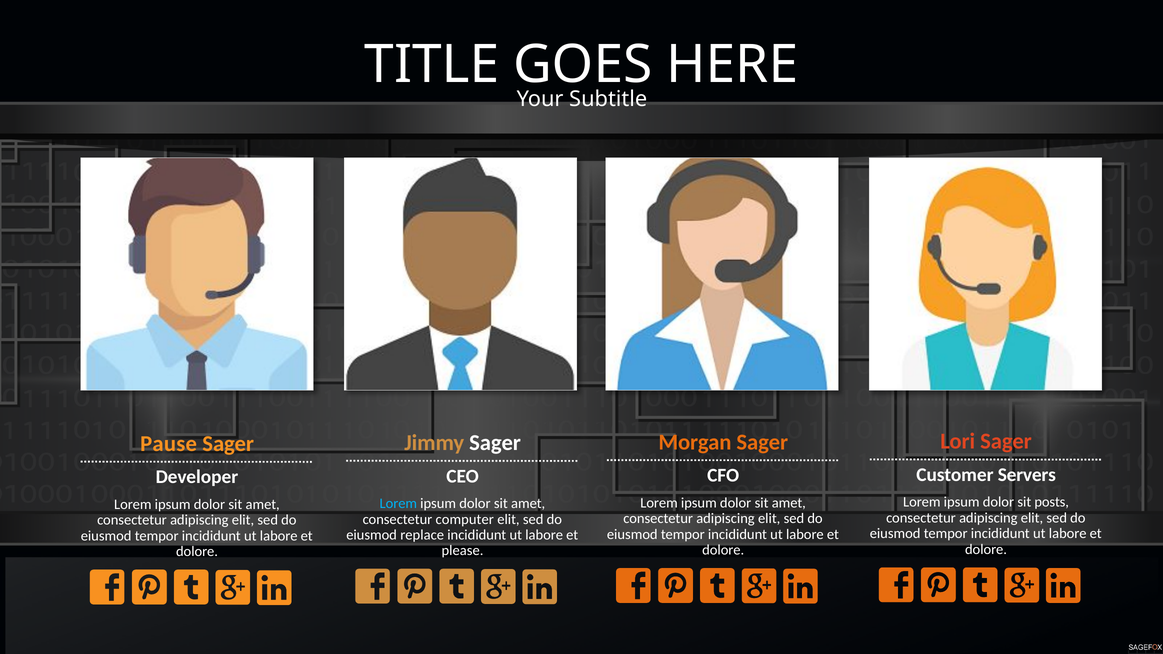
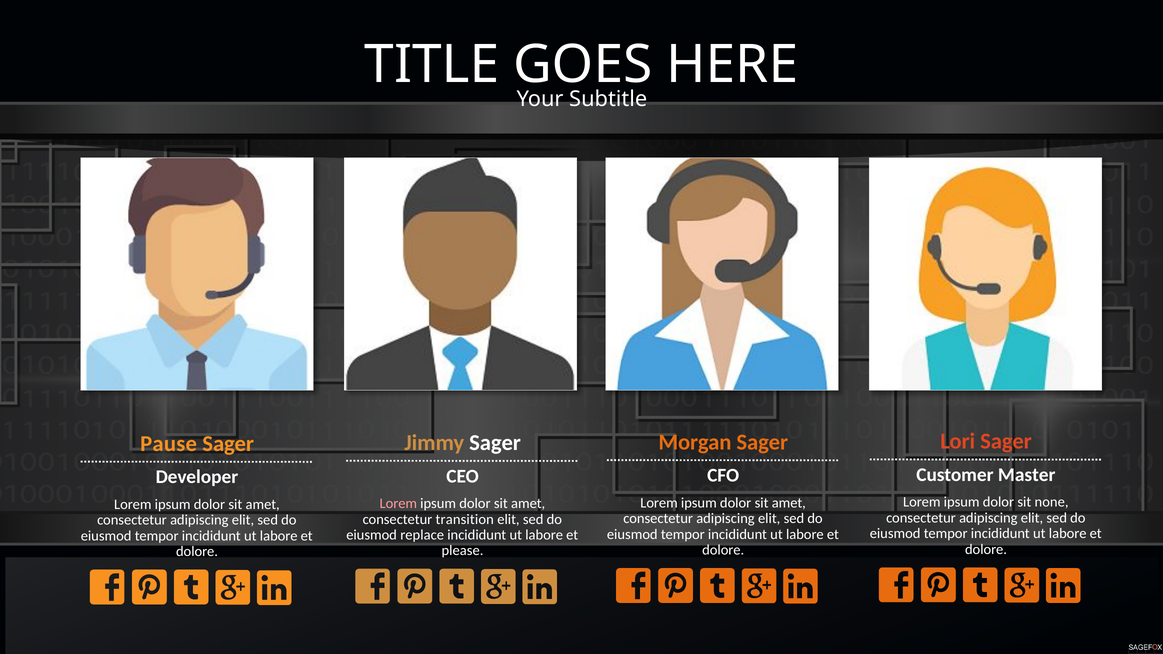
Servers: Servers -> Master
posts: posts -> none
Lorem at (398, 504) colour: light blue -> pink
computer: computer -> transition
